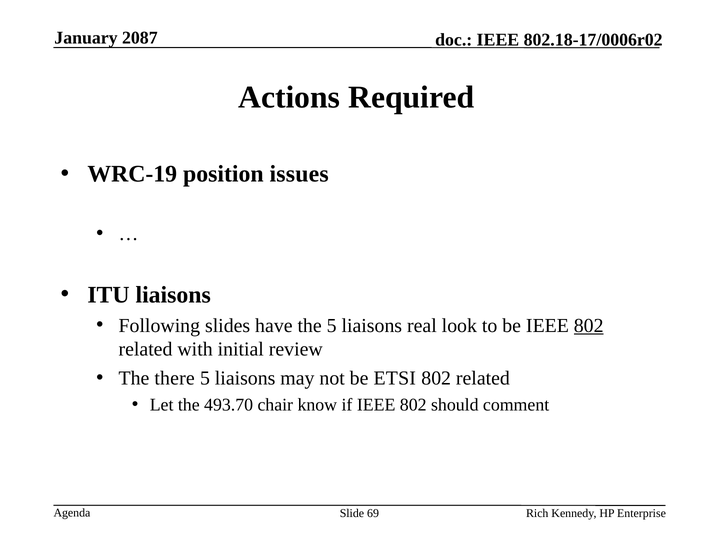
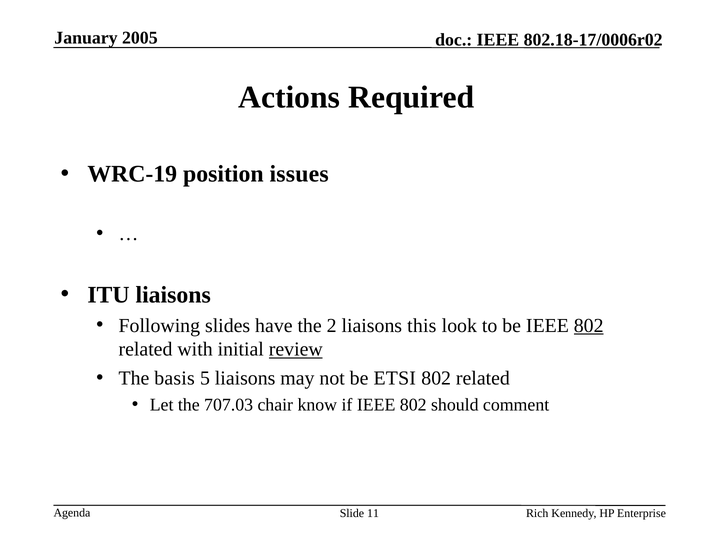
2087: 2087 -> 2005
the 5: 5 -> 2
real: real -> this
review underline: none -> present
there: there -> basis
493.70: 493.70 -> 707.03
69: 69 -> 11
